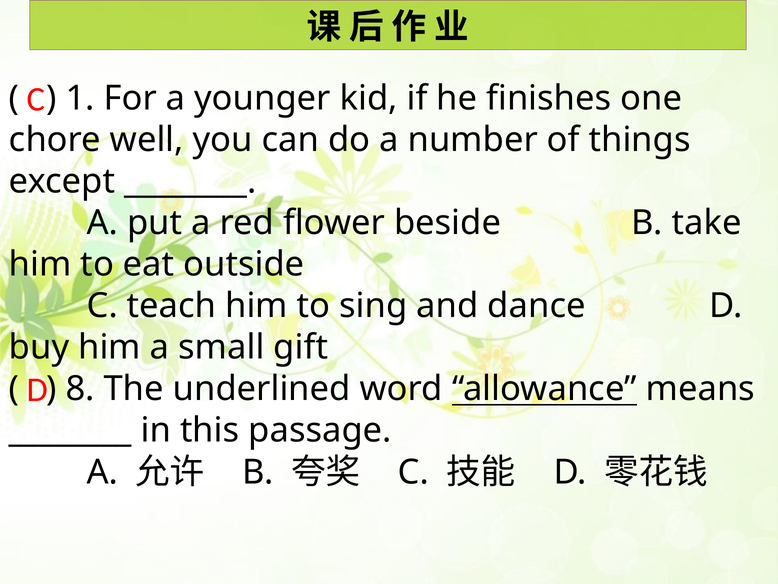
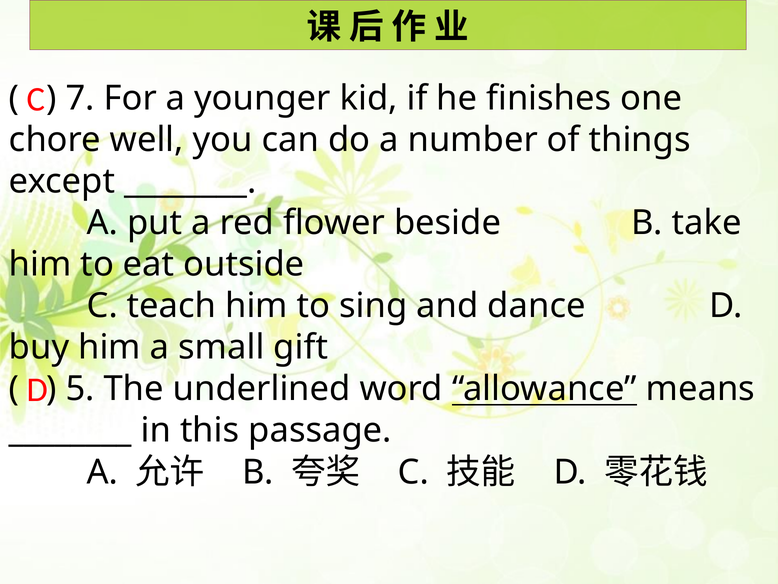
1: 1 -> 7
8: 8 -> 5
